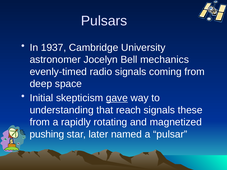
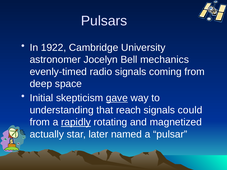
1937: 1937 -> 1922
these: these -> could
rapidly underline: none -> present
pushing: pushing -> actually
